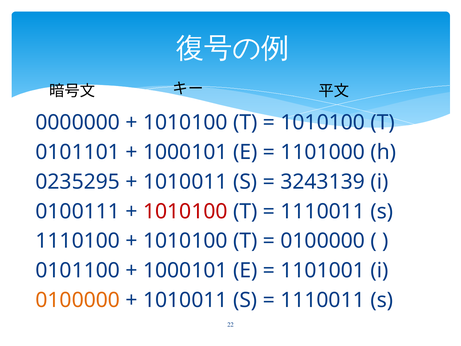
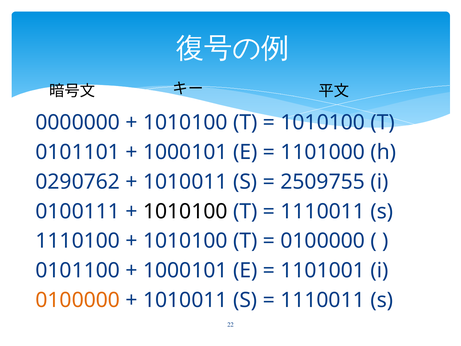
0235295: 0235295 -> 0290762
3243139: 3243139 -> 2509755
1010100 at (185, 211) colour: red -> black
